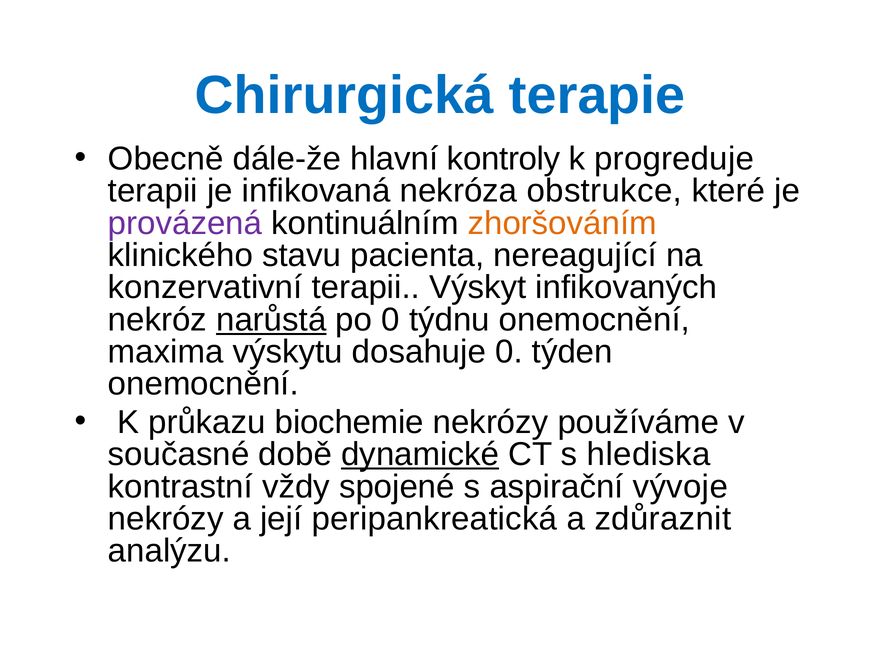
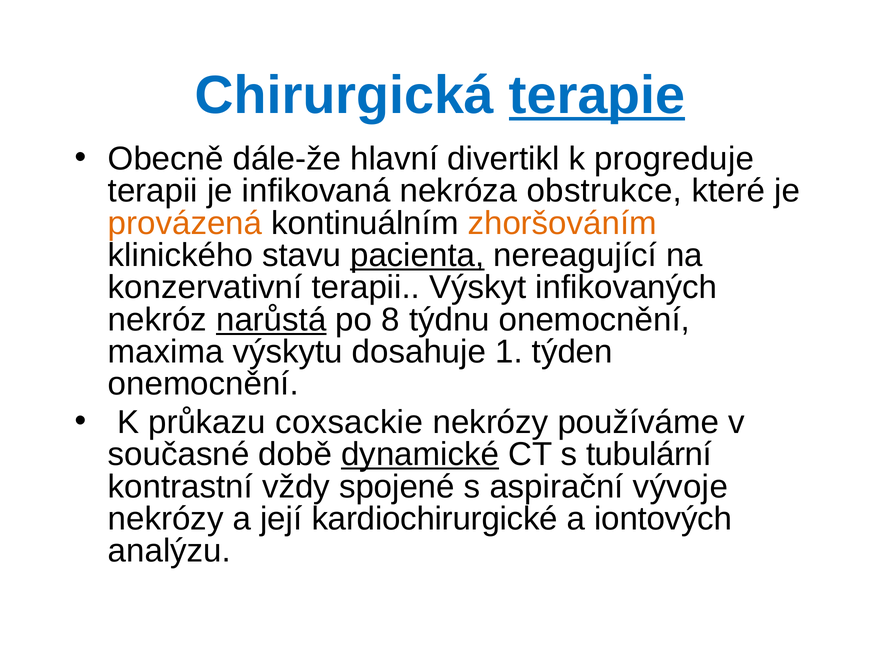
terapie underline: none -> present
kontroly: kontroly -> divertikl
provázená colour: purple -> orange
pacienta underline: none -> present
po 0: 0 -> 8
dosahuje 0: 0 -> 1
biochemie: biochemie -> coxsackie
hlediska: hlediska -> tubulární
peripankreatická: peripankreatická -> kardiochirurgické
zdůraznit: zdůraznit -> iontových
